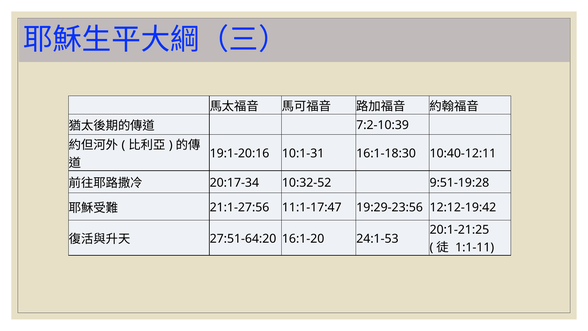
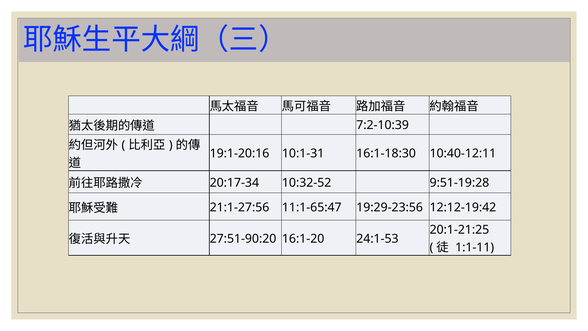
11:1-17:47: 11:1-17:47 -> 11:1-65:47
27:51-64:20: 27:51-64:20 -> 27:51-90:20
